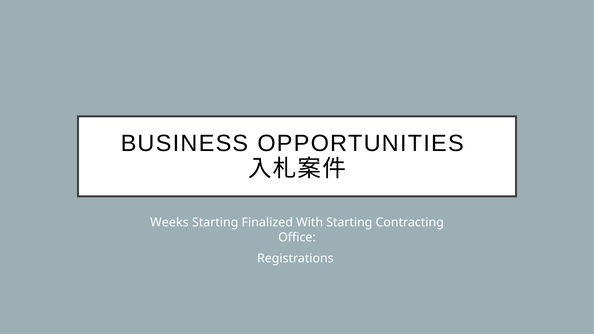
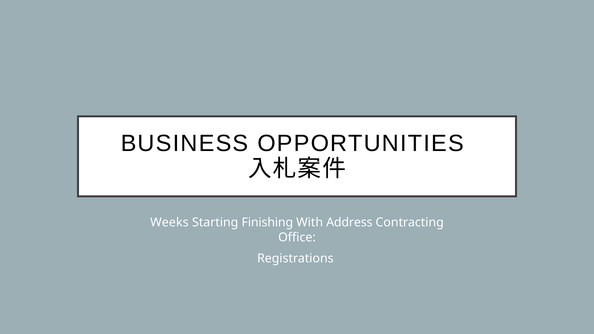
Finalized: Finalized -> Finishing
With Starting: Starting -> Address
